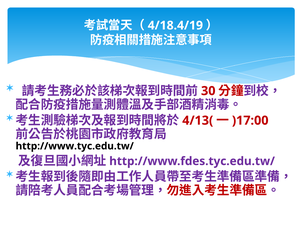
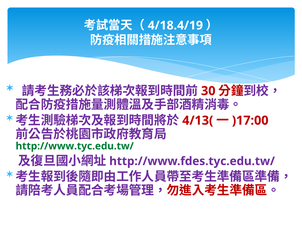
http://www.tyc.edu.tw/ colour: black -> green
